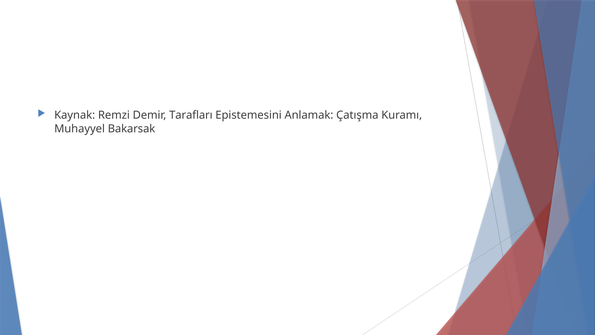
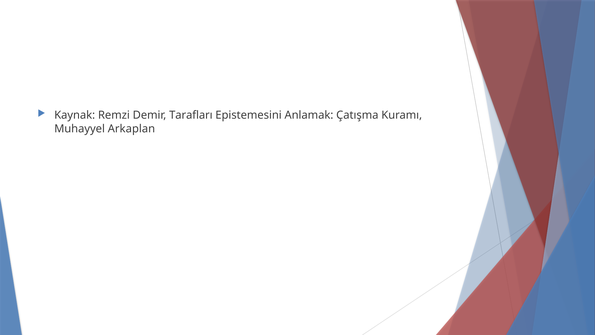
Bakarsak: Bakarsak -> Arkaplan
